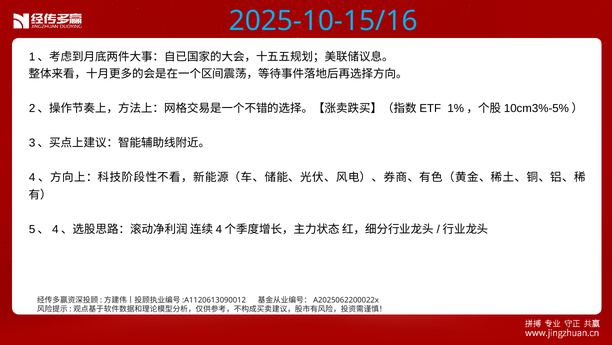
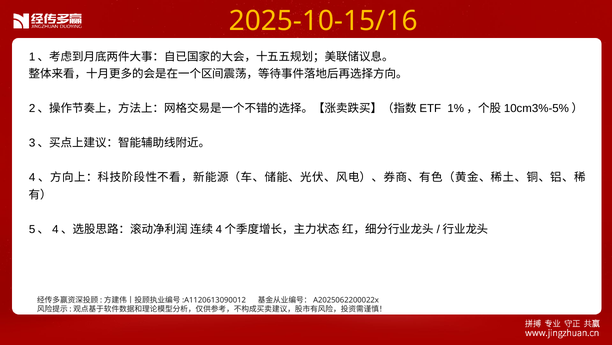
2025-10-15/16 colour: light blue -> yellow
